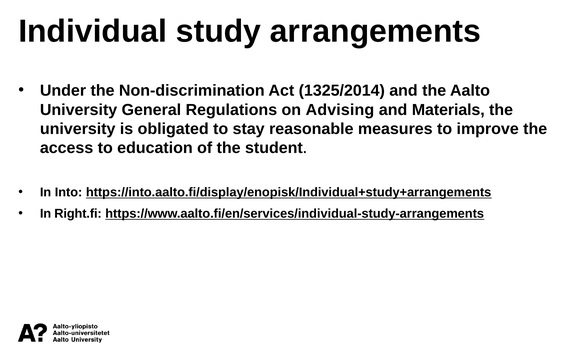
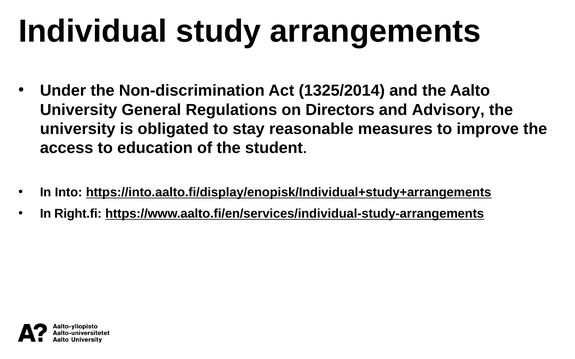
Advising: Advising -> Directors
Materials: Materials -> Advisory
